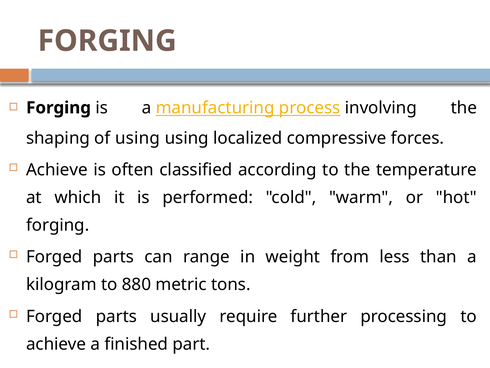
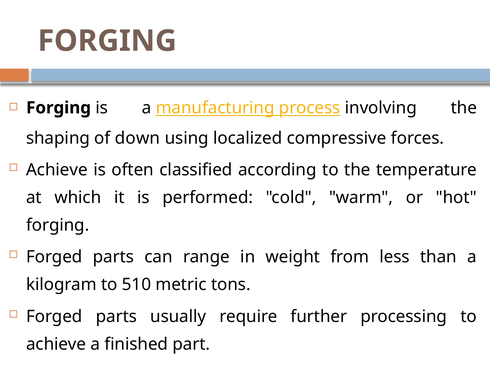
of using: using -> down
880: 880 -> 510
